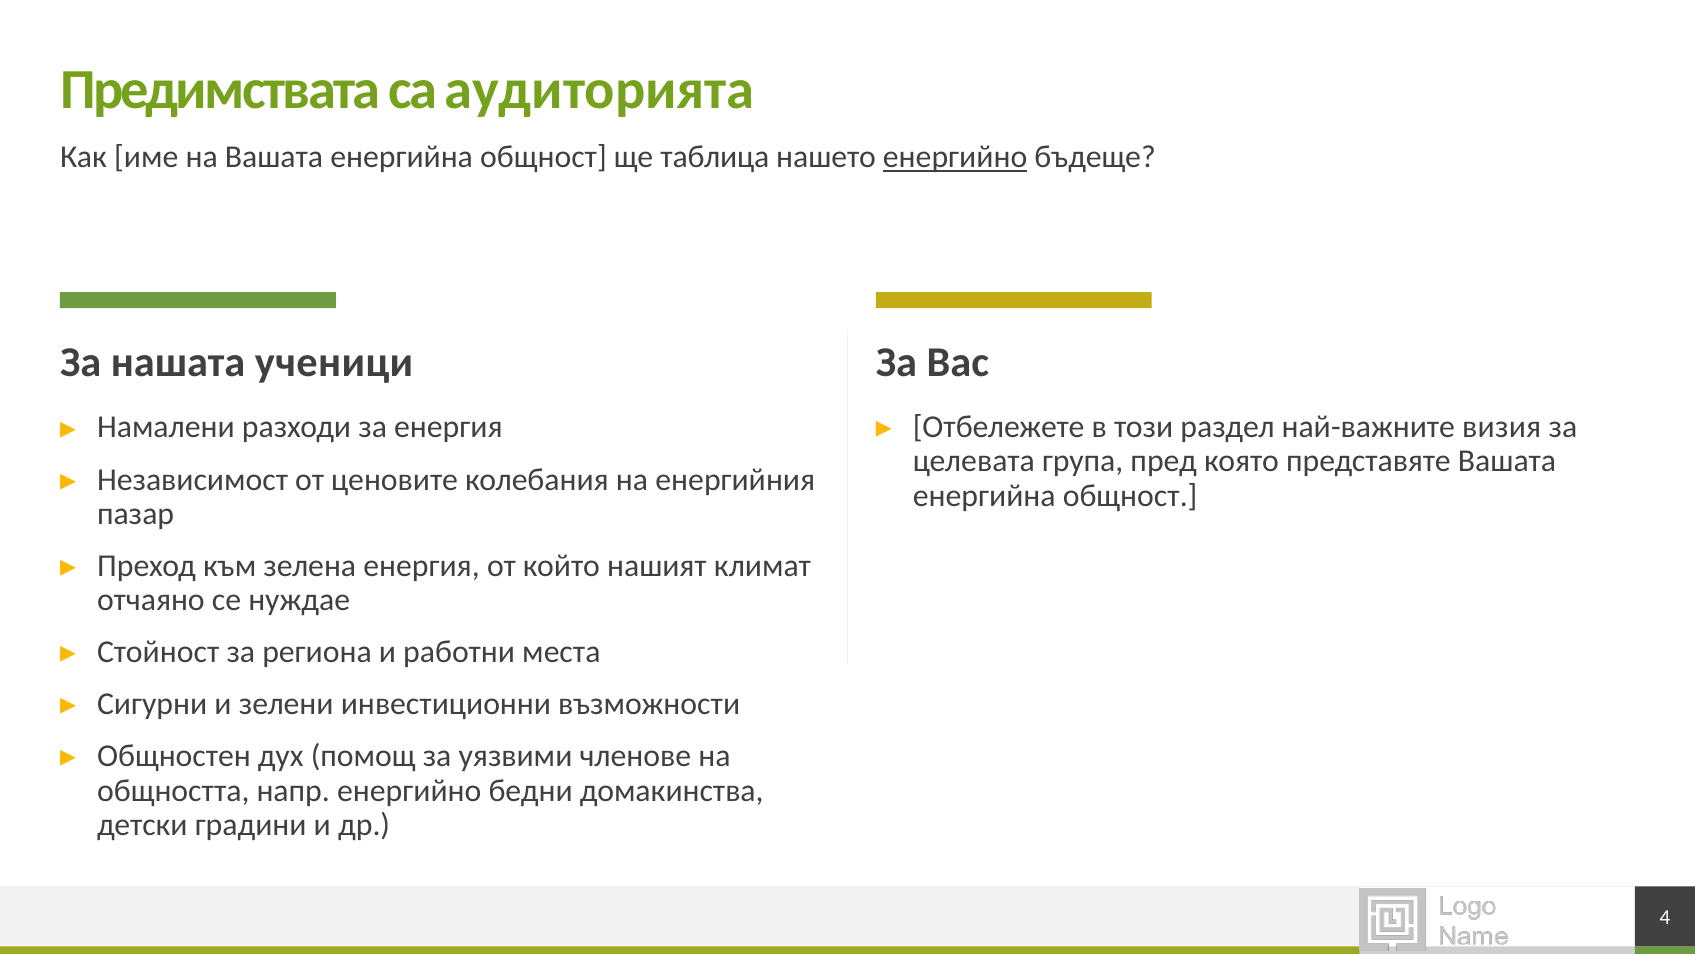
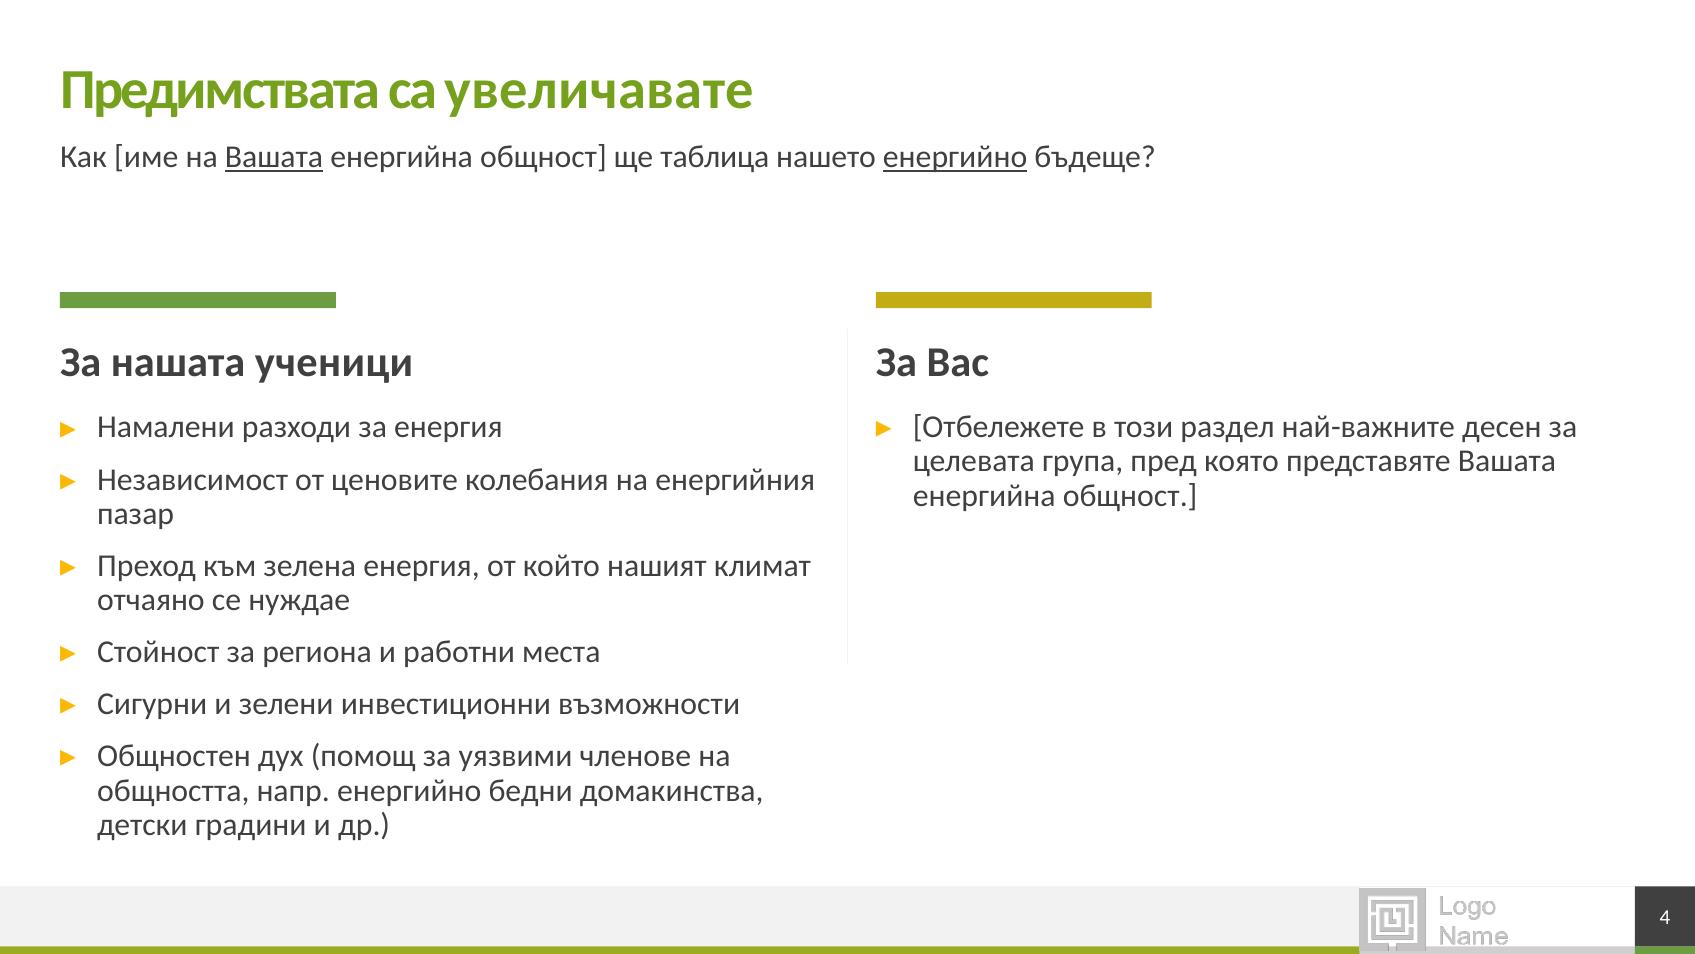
аудиторията: аудиторията -> увеличавате
Вашата at (274, 157) underline: none -> present
визия: визия -> десен
